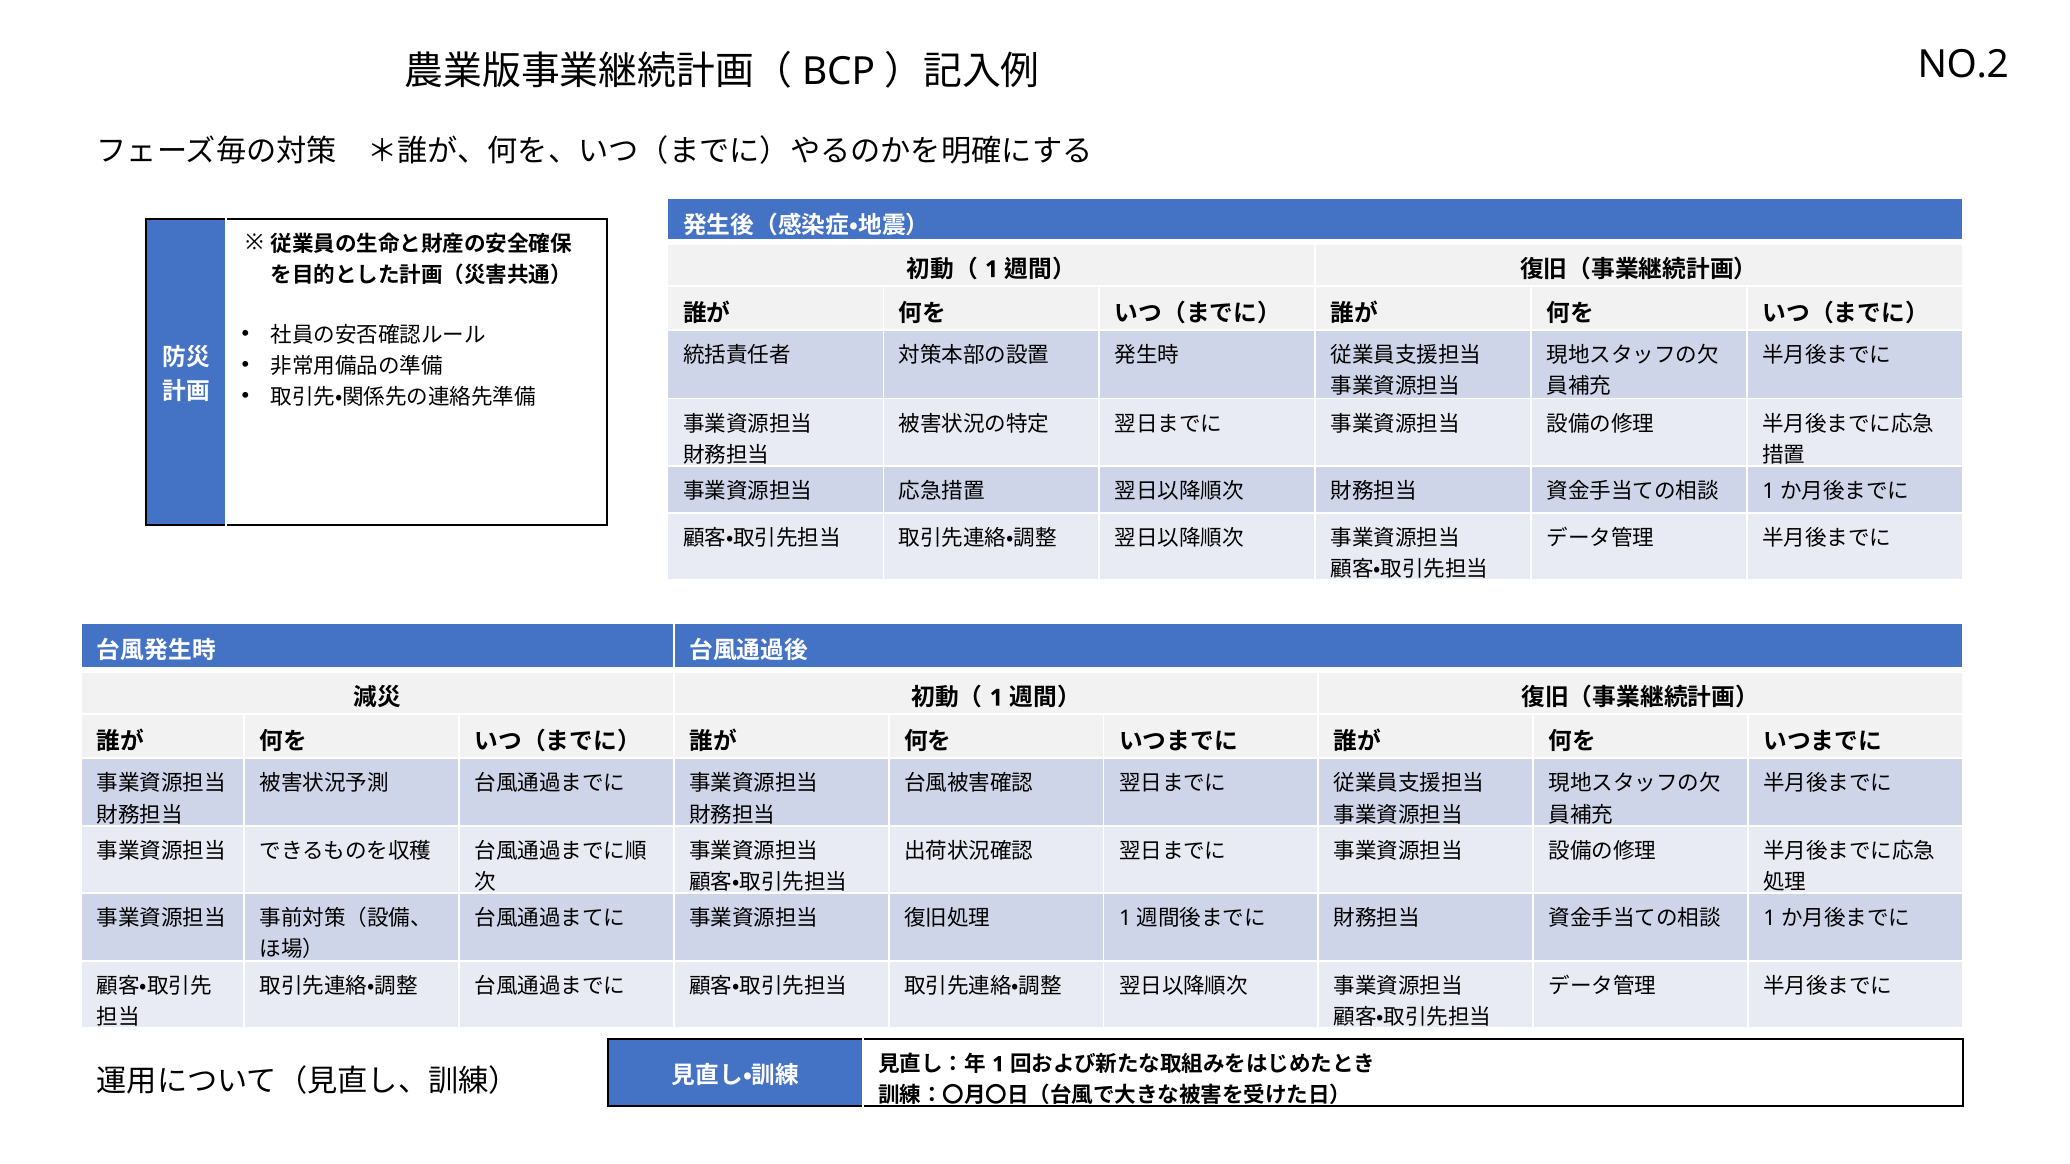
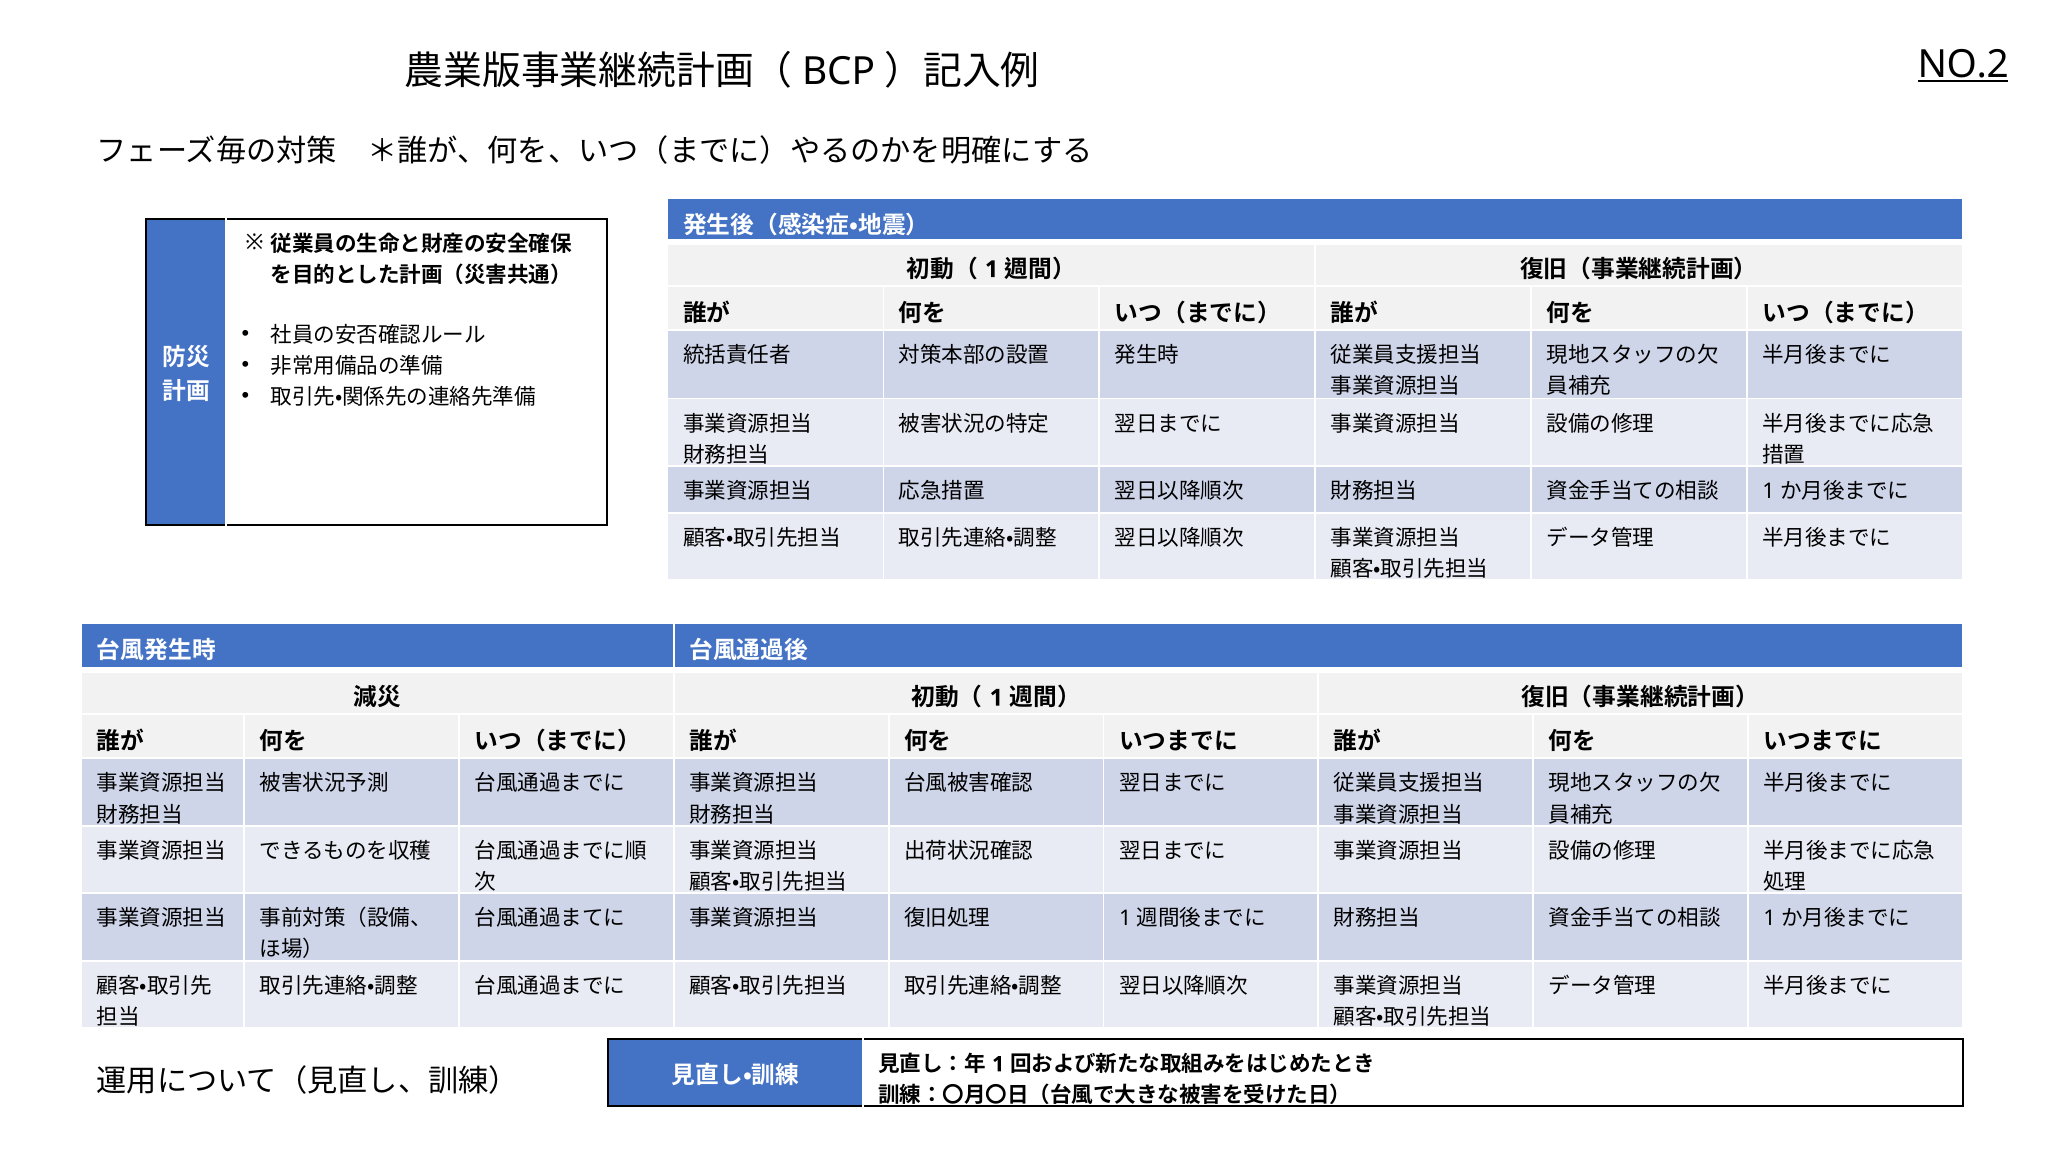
NO.2 underline: none -> present
